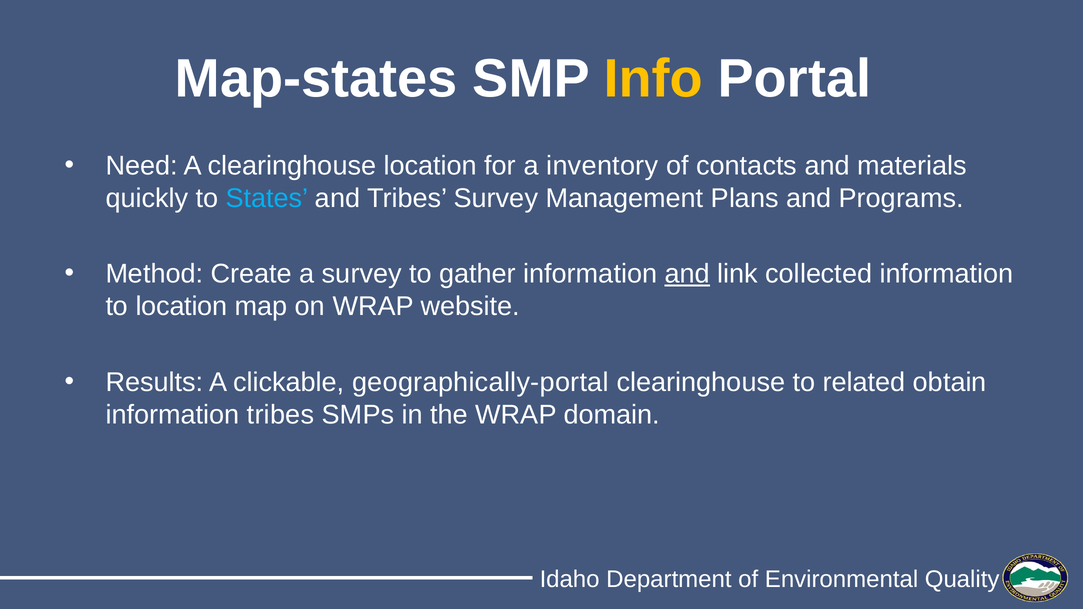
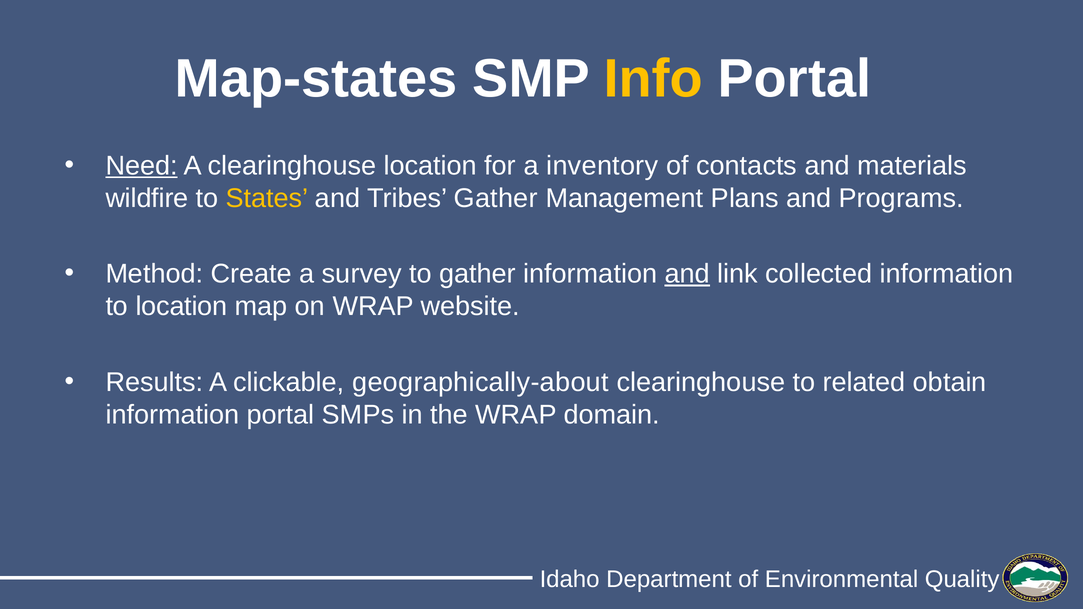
Need underline: none -> present
quickly: quickly -> wildfire
States colour: light blue -> yellow
Tribes Survey: Survey -> Gather
geographically-portal: geographically-portal -> geographically-about
information tribes: tribes -> portal
